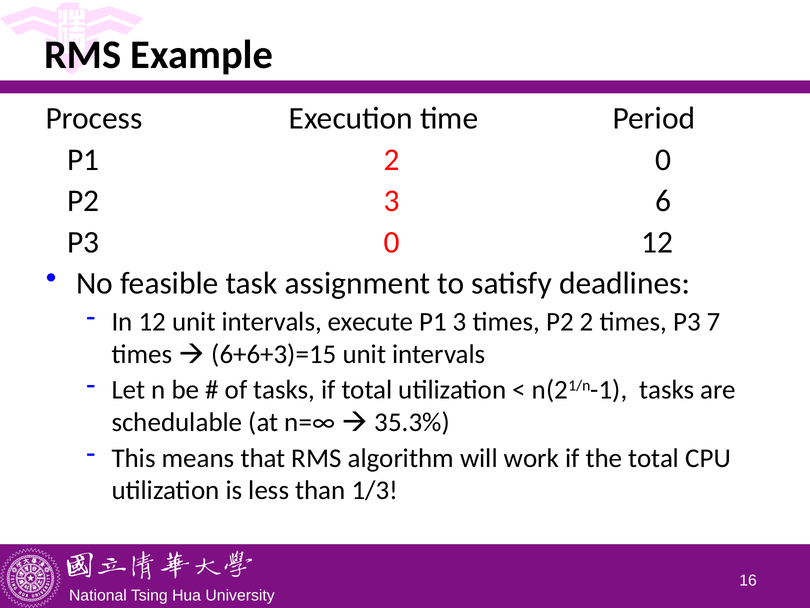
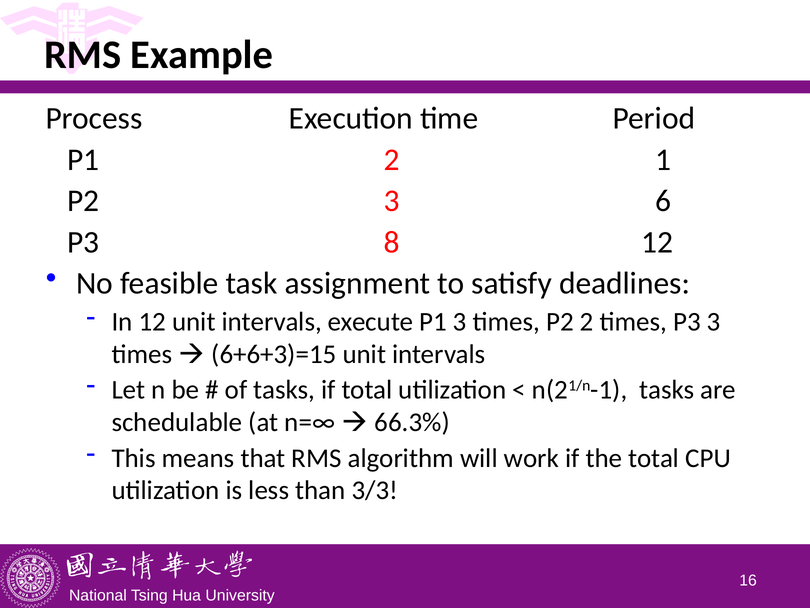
2 0: 0 -> 1
P3 0: 0 -> 8
P3 7: 7 -> 3
35.3%: 35.3% -> 66.3%
1/3: 1/3 -> 3/3
